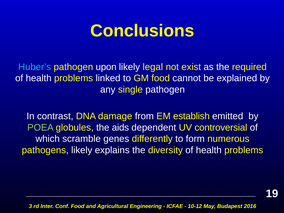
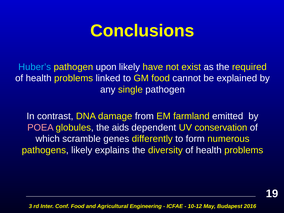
legal: legal -> have
establish: establish -> farmland
POEA colour: light green -> pink
controversial: controversial -> conservation
